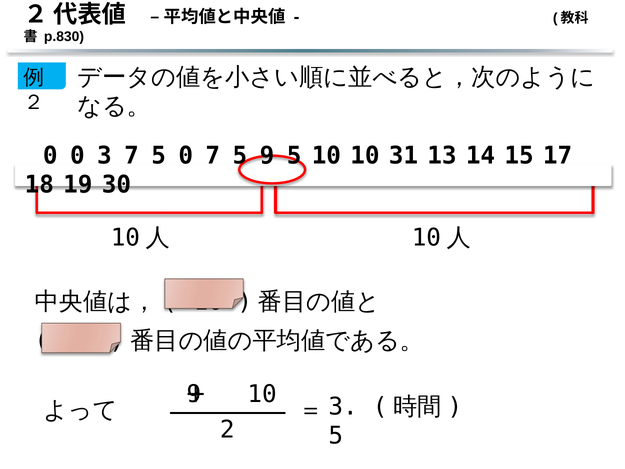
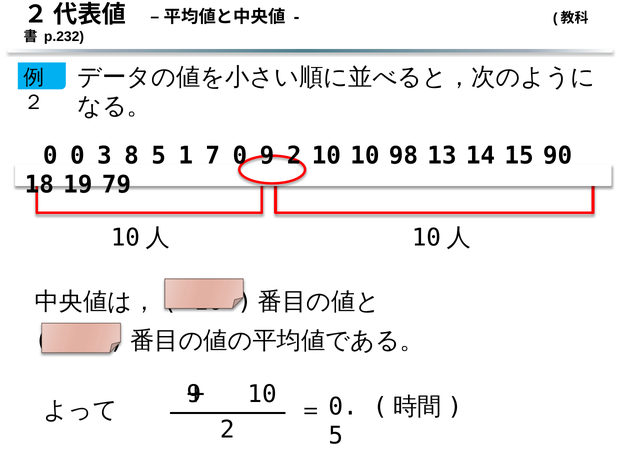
p.830: p.830 -> p.232
3 7: 7 -> 8
5 0: 0 -> 1
5 at (240, 156): 5 -> 0
9 5: 5 -> 2
31: 31 -> 98
17: 17 -> 90
30: 30 -> 79
10 3: 3 -> 0
